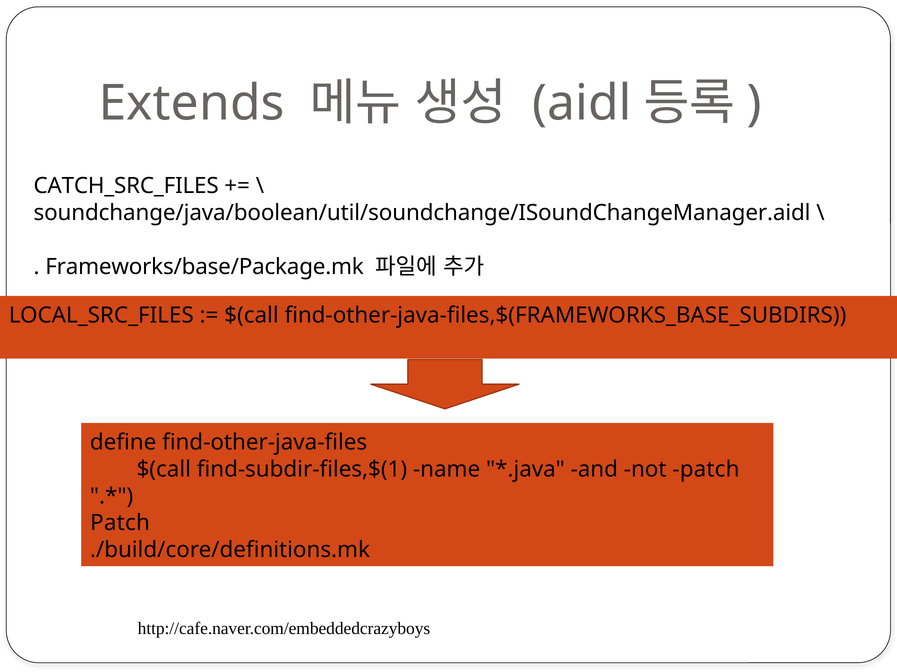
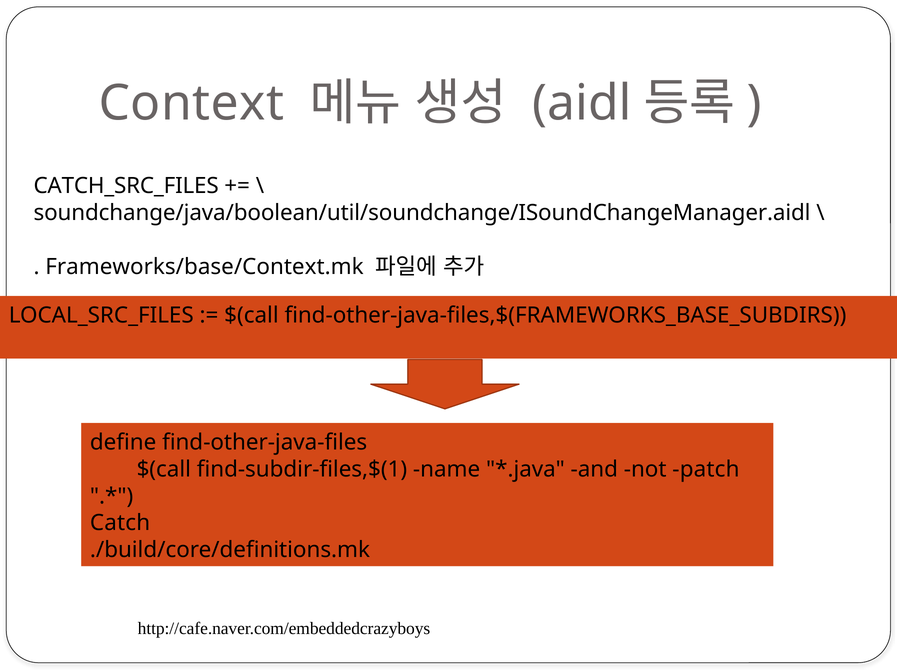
Extends: Extends -> Context
Frameworks/base/Package.mk: Frameworks/base/Package.mk -> Frameworks/base/Context.mk
Patch at (120, 524): Patch -> Catch
